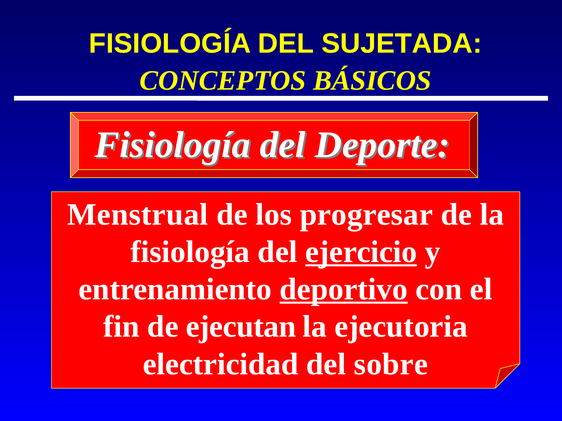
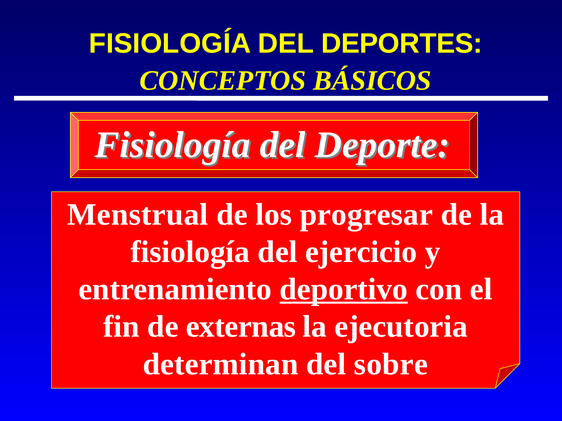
SUJETADA: SUJETADA -> DEPORTES
ejercicio underline: present -> none
ejecutan: ejecutan -> externas
electricidad: electricidad -> determinan
